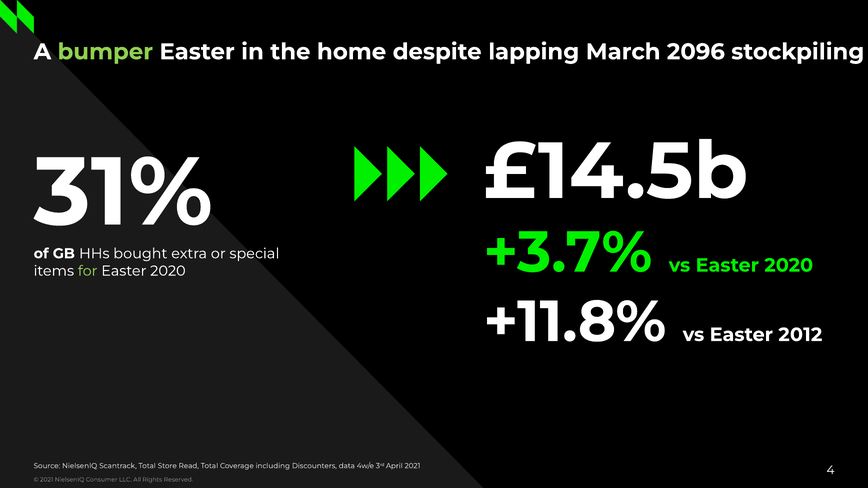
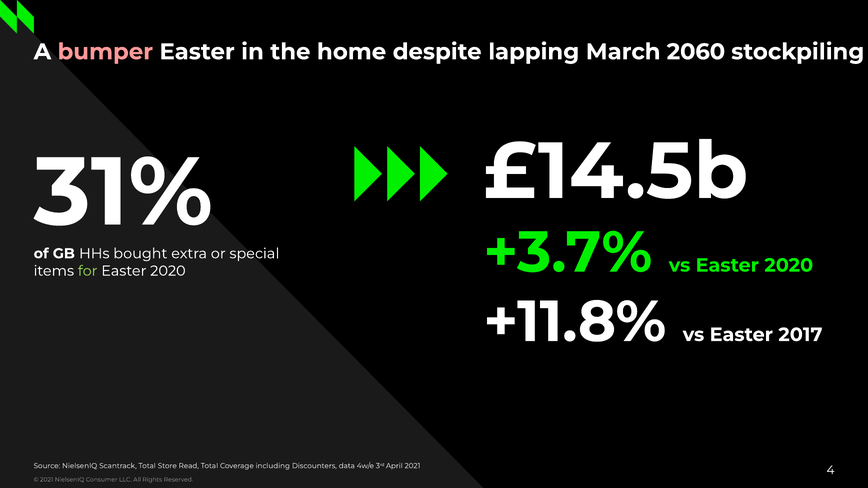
bumper colour: light green -> pink
2096: 2096 -> 2060
2012: 2012 -> 2017
